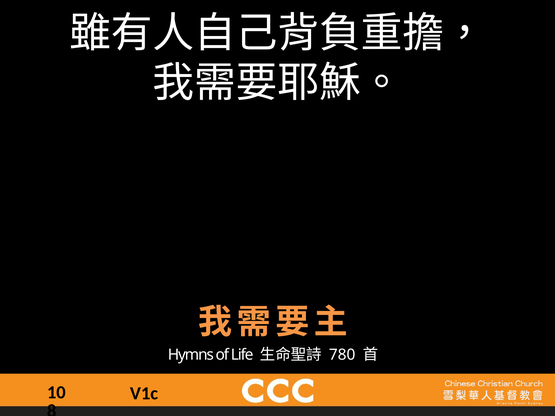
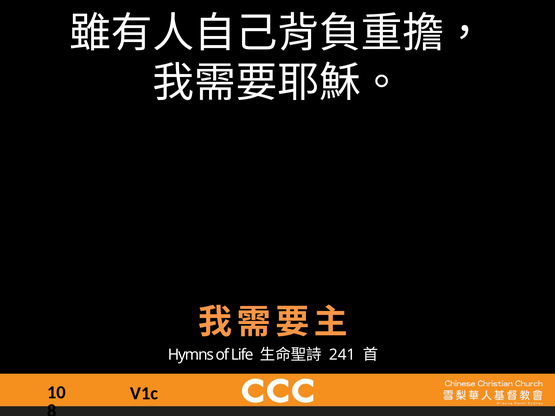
780: 780 -> 241
